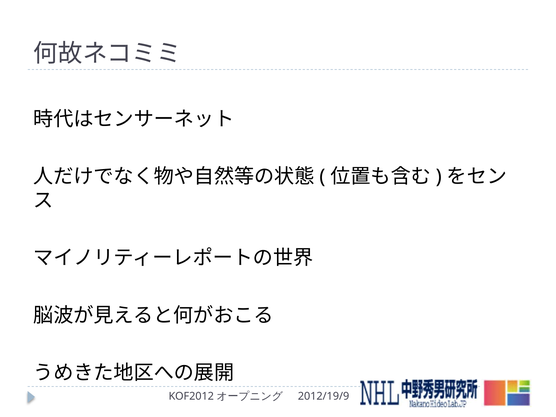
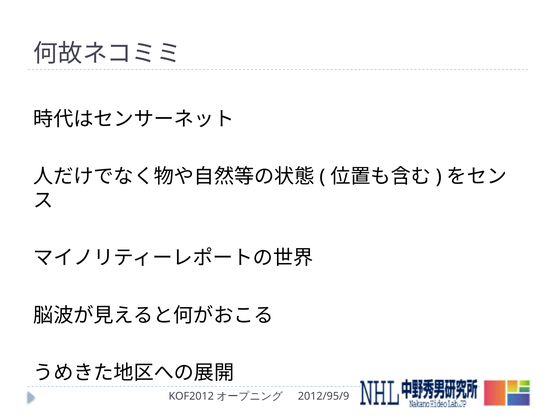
2012/19/9: 2012/19/9 -> 2012/95/9
